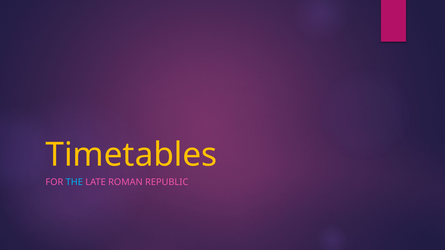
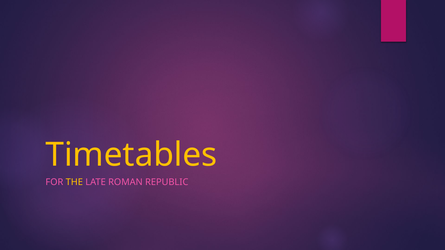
THE colour: light blue -> yellow
